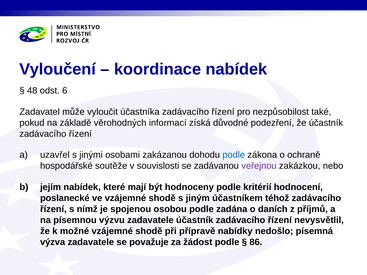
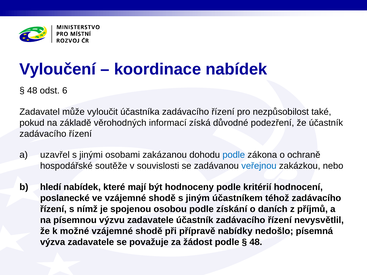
veřejnou colour: purple -> blue
jejím: jejím -> hledí
zadána: zadána -> získání
86 at (256, 242): 86 -> 48
